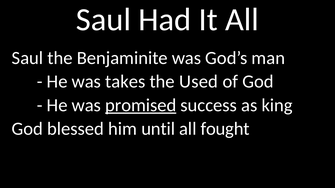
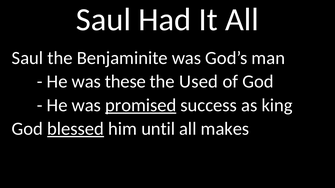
takes: takes -> these
blessed underline: none -> present
fought: fought -> makes
